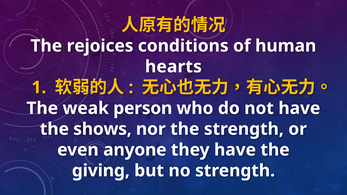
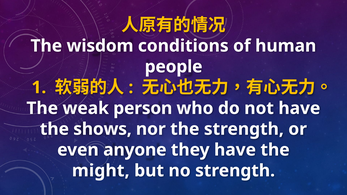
rejoices: rejoices -> wisdom
hearts: hearts -> people
giving: giving -> might
